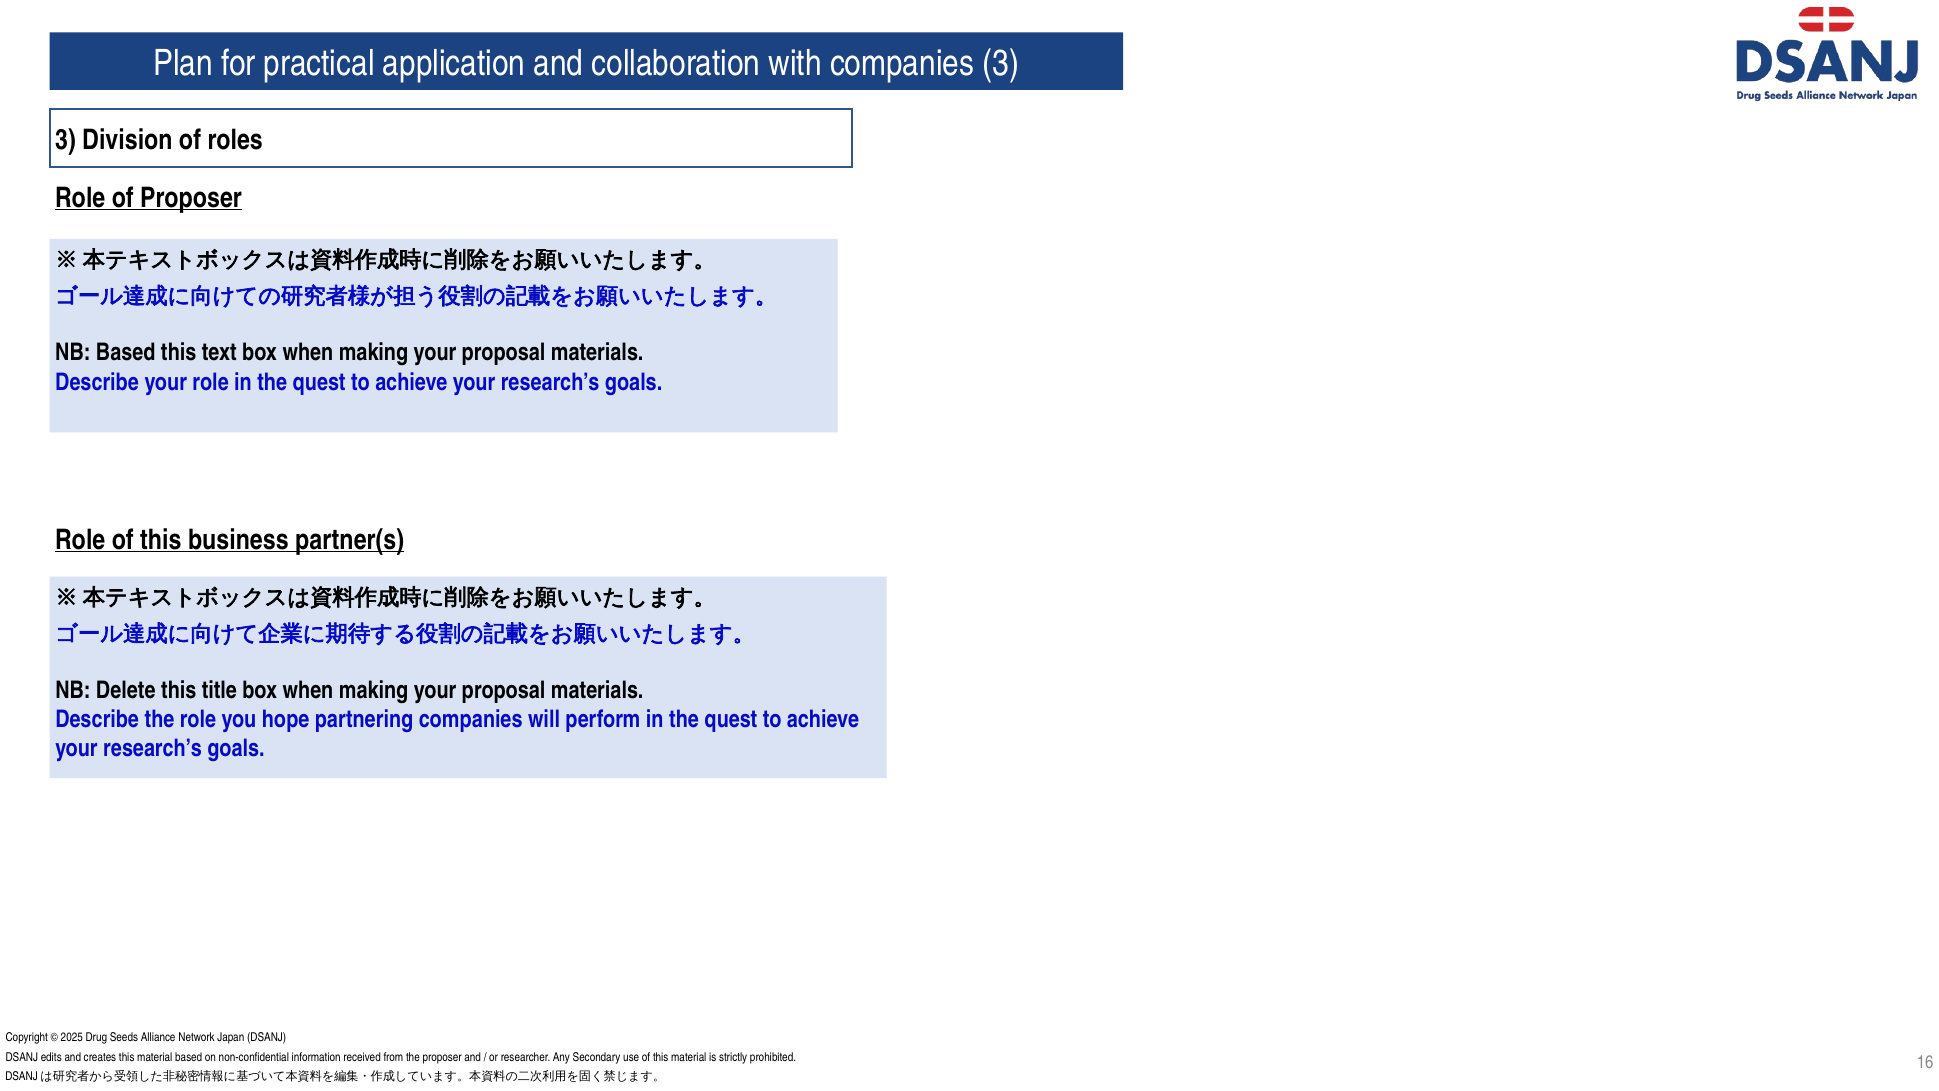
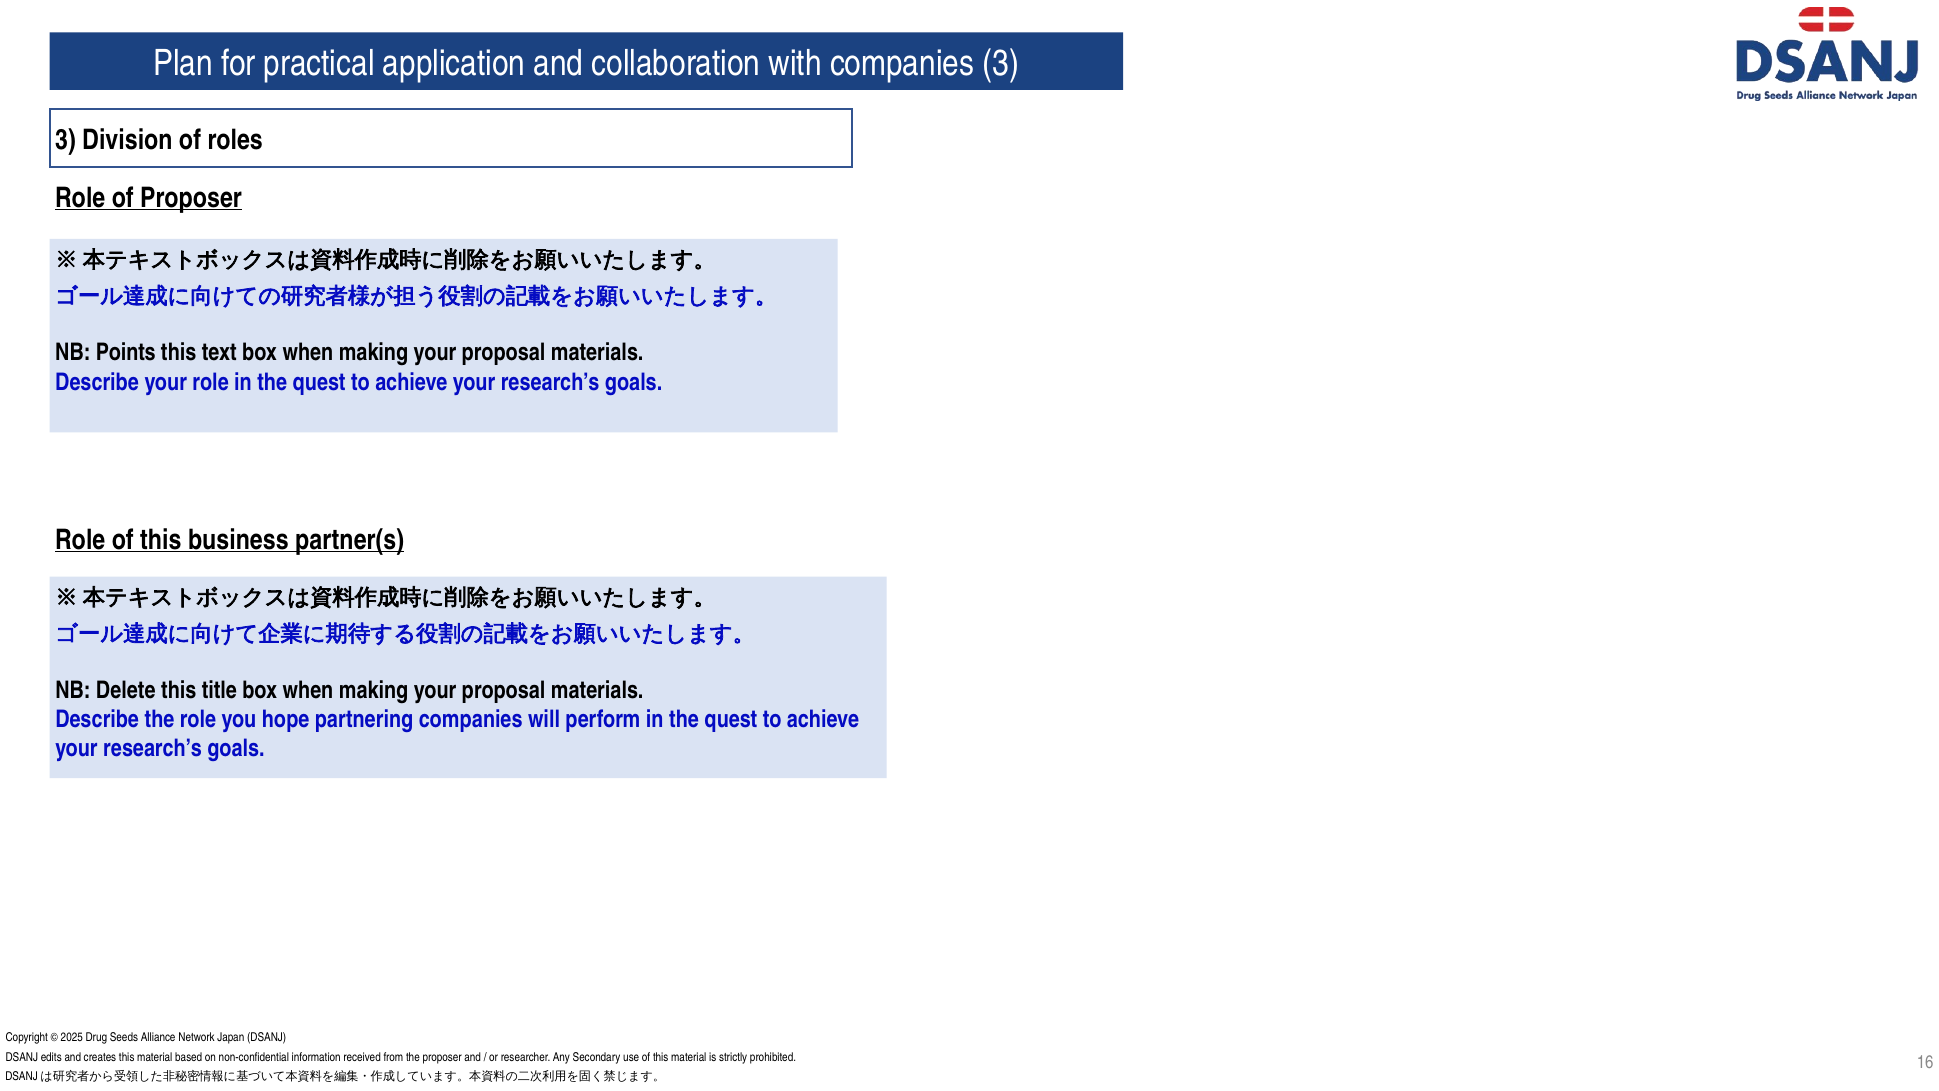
NB Based: Based -> Points
